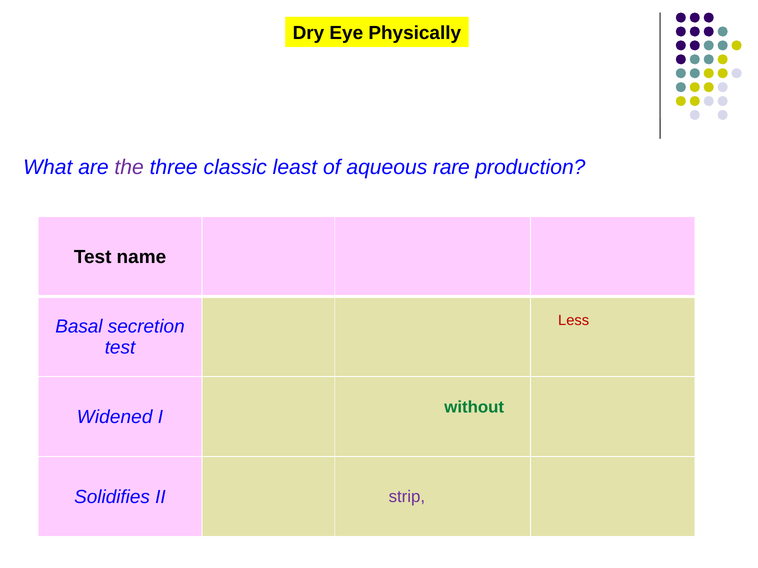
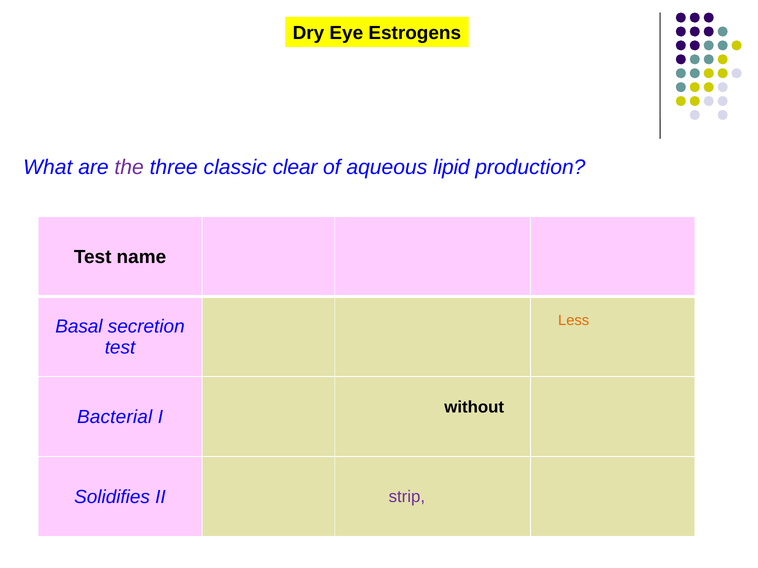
Physically: Physically -> Estrogens
least: least -> clear
rare: rare -> lipid
Less at (574, 321) colour: red -> orange
without colour: green -> black
Widened: Widened -> Bacterial
